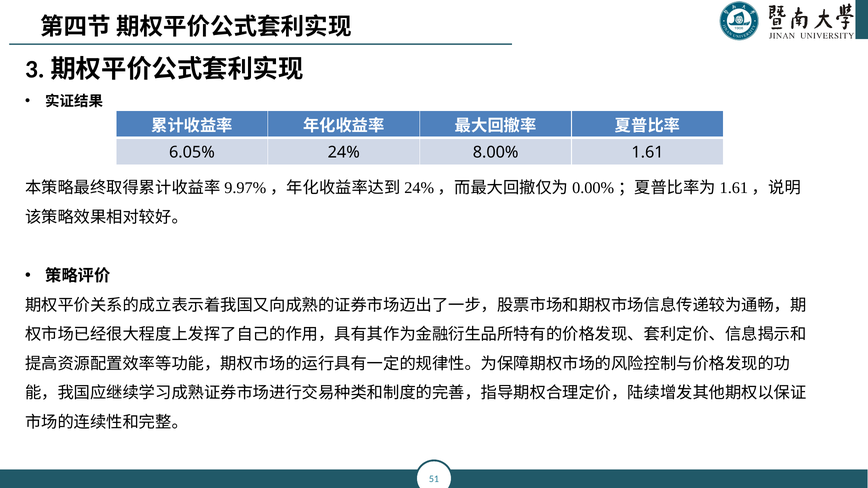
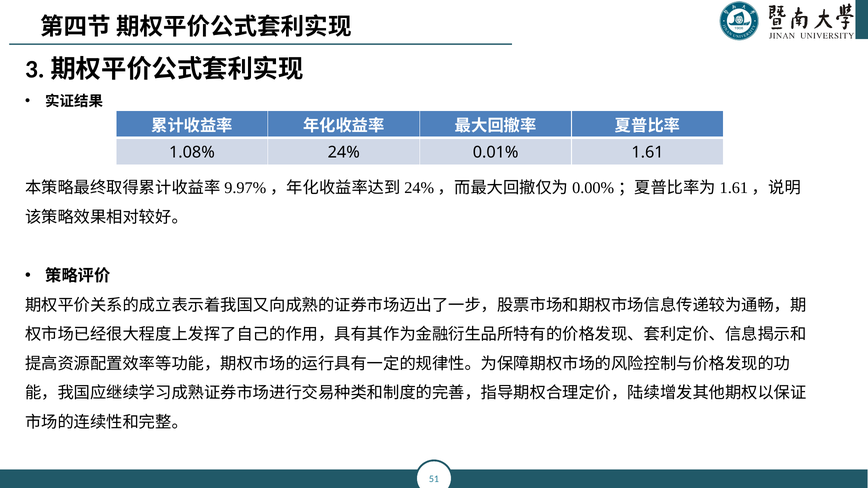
6.05%: 6.05% -> 1.08%
8.00%: 8.00% -> 0.01%
